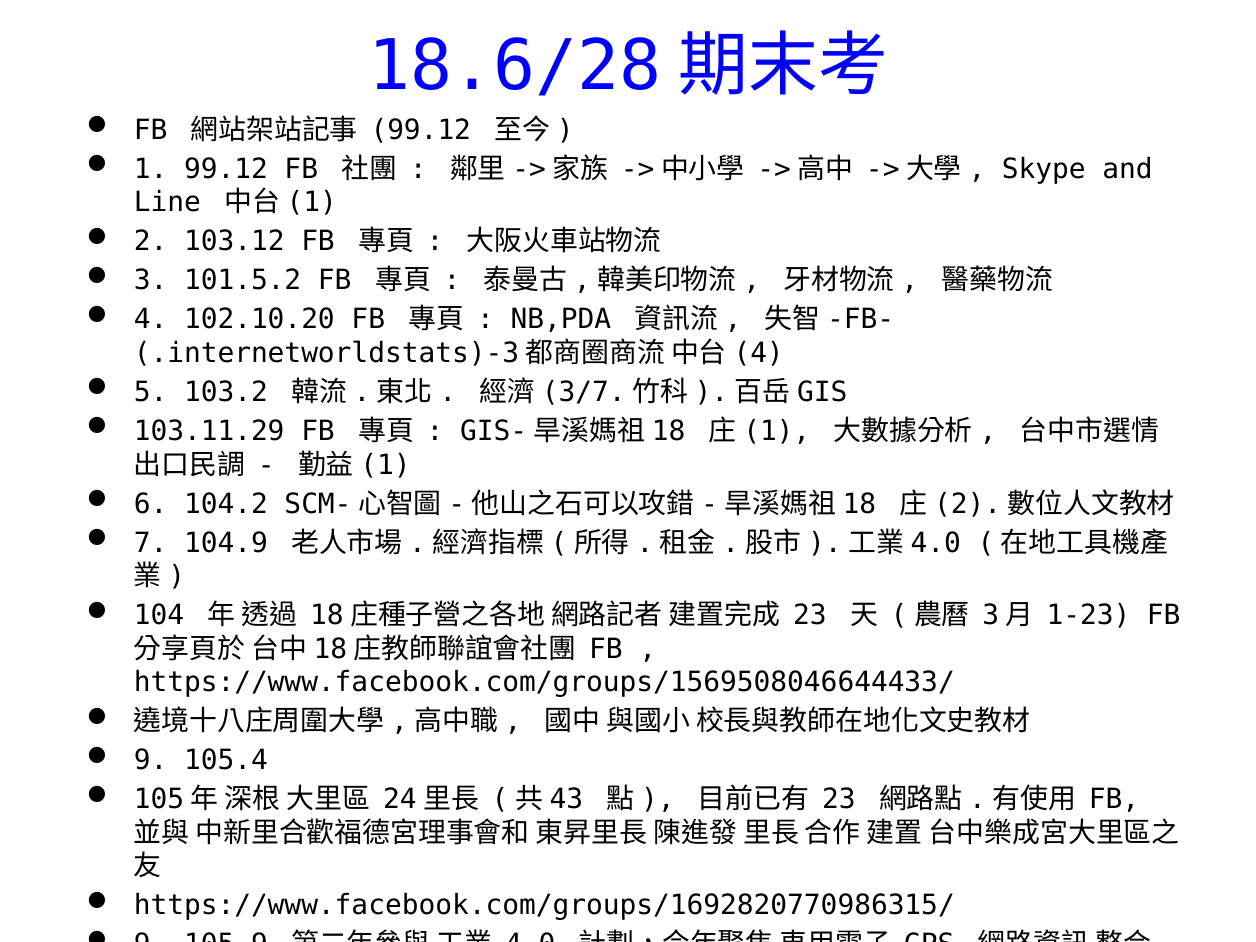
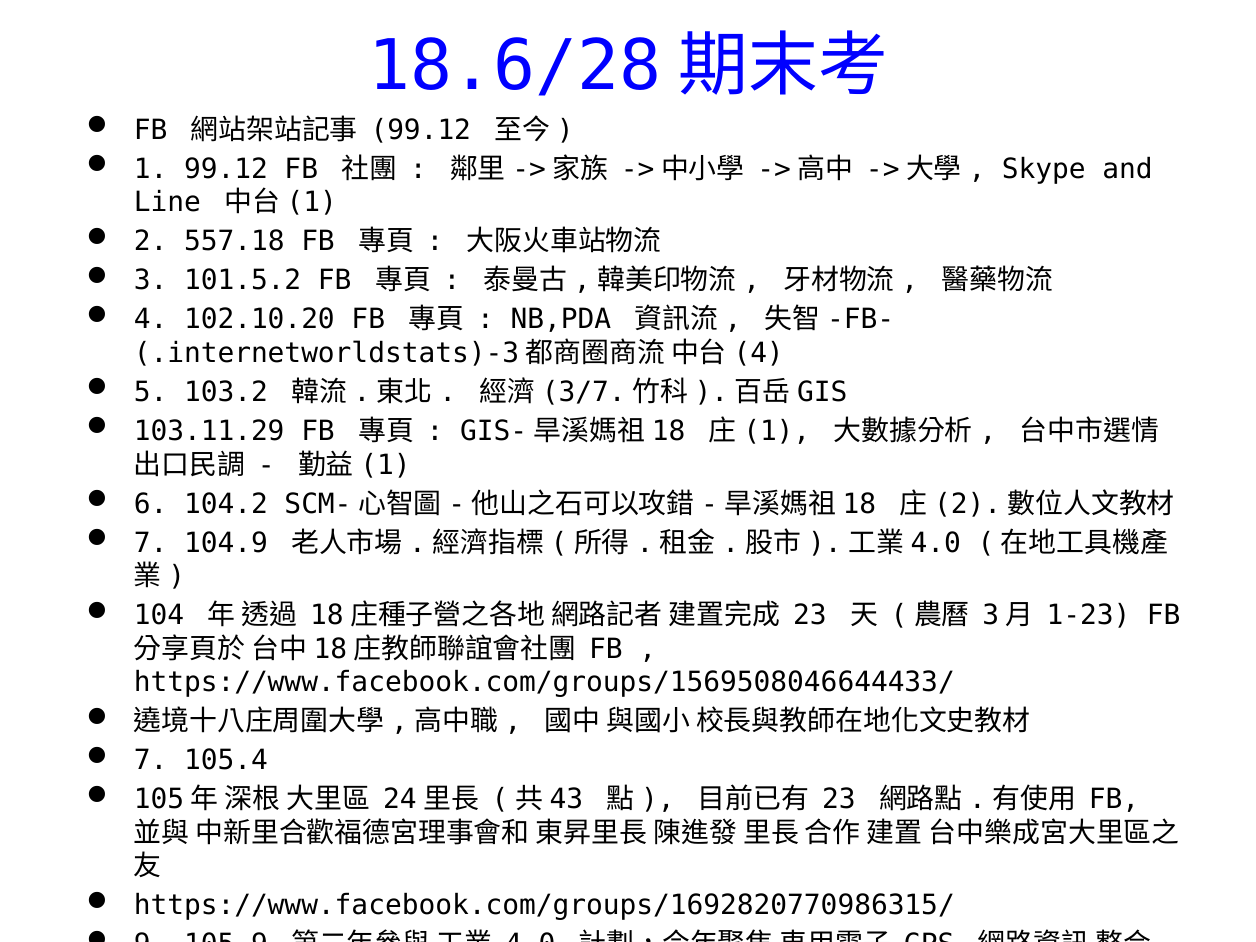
103.12: 103.12 -> 557.18
9 at (151, 761): 9 -> 7
